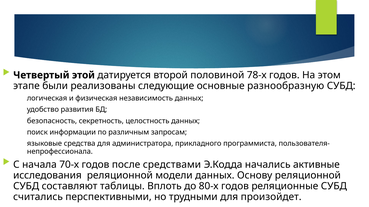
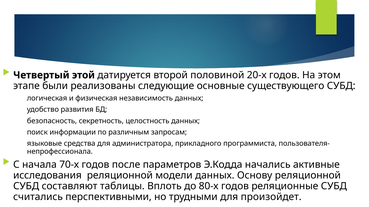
78-х: 78-х -> 20-х
разнообразную: разнообразную -> существующего
средствами: средствами -> параметров
